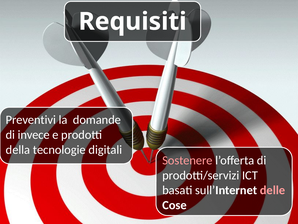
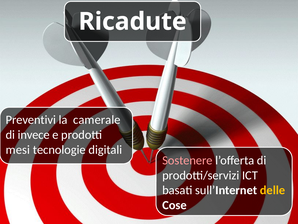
Requisiti: Requisiti -> Ricadute
domande: domande -> camerale
della: della -> mesi
delle colour: pink -> yellow
